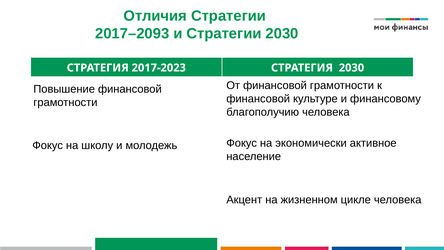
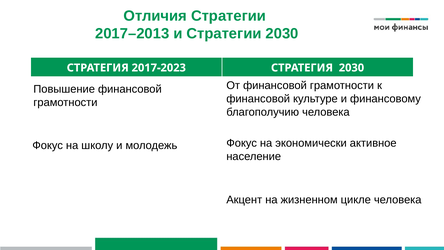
2017–2093: 2017–2093 -> 2017–2013
